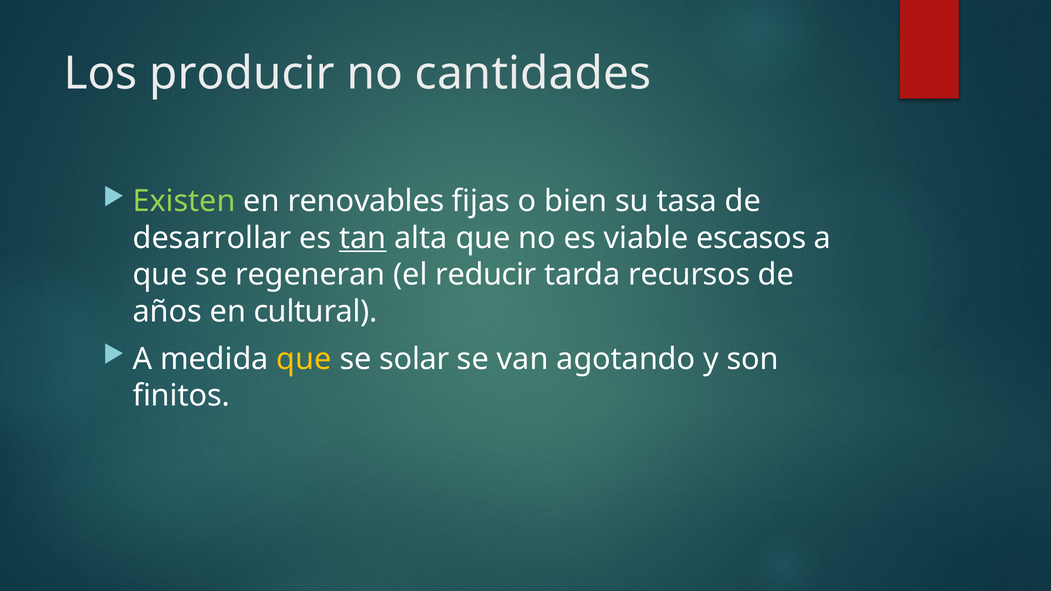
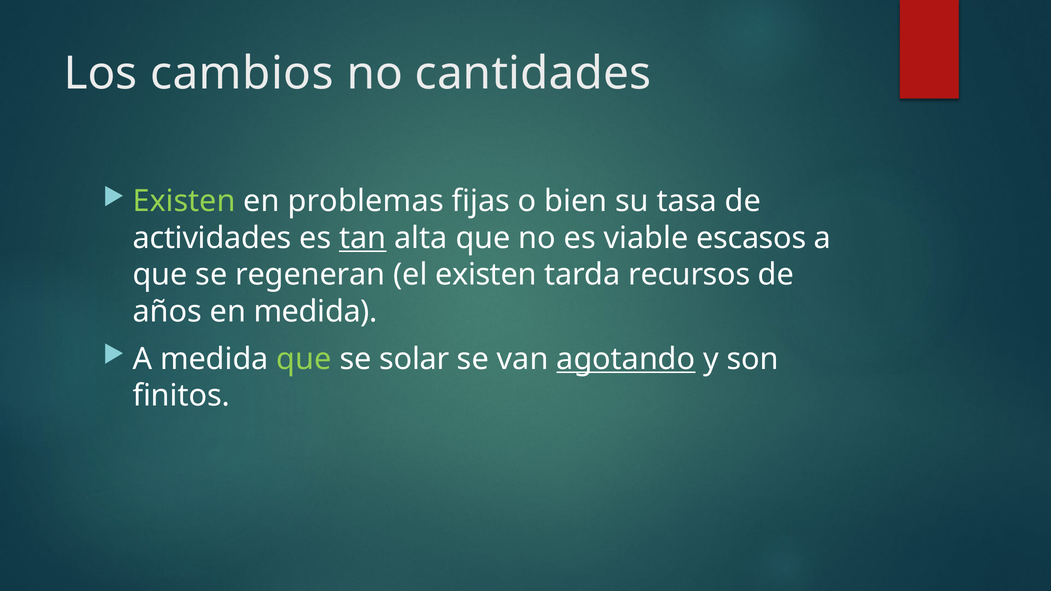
producir: producir -> cambios
renovables: renovables -> problemas
desarrollar: desarrollar -> actividades
el reducir: reducir -> existen
en cultural: cultural -> medida
que at (304, 359) colour: yellow -> light green
agotando underline: none -> present
